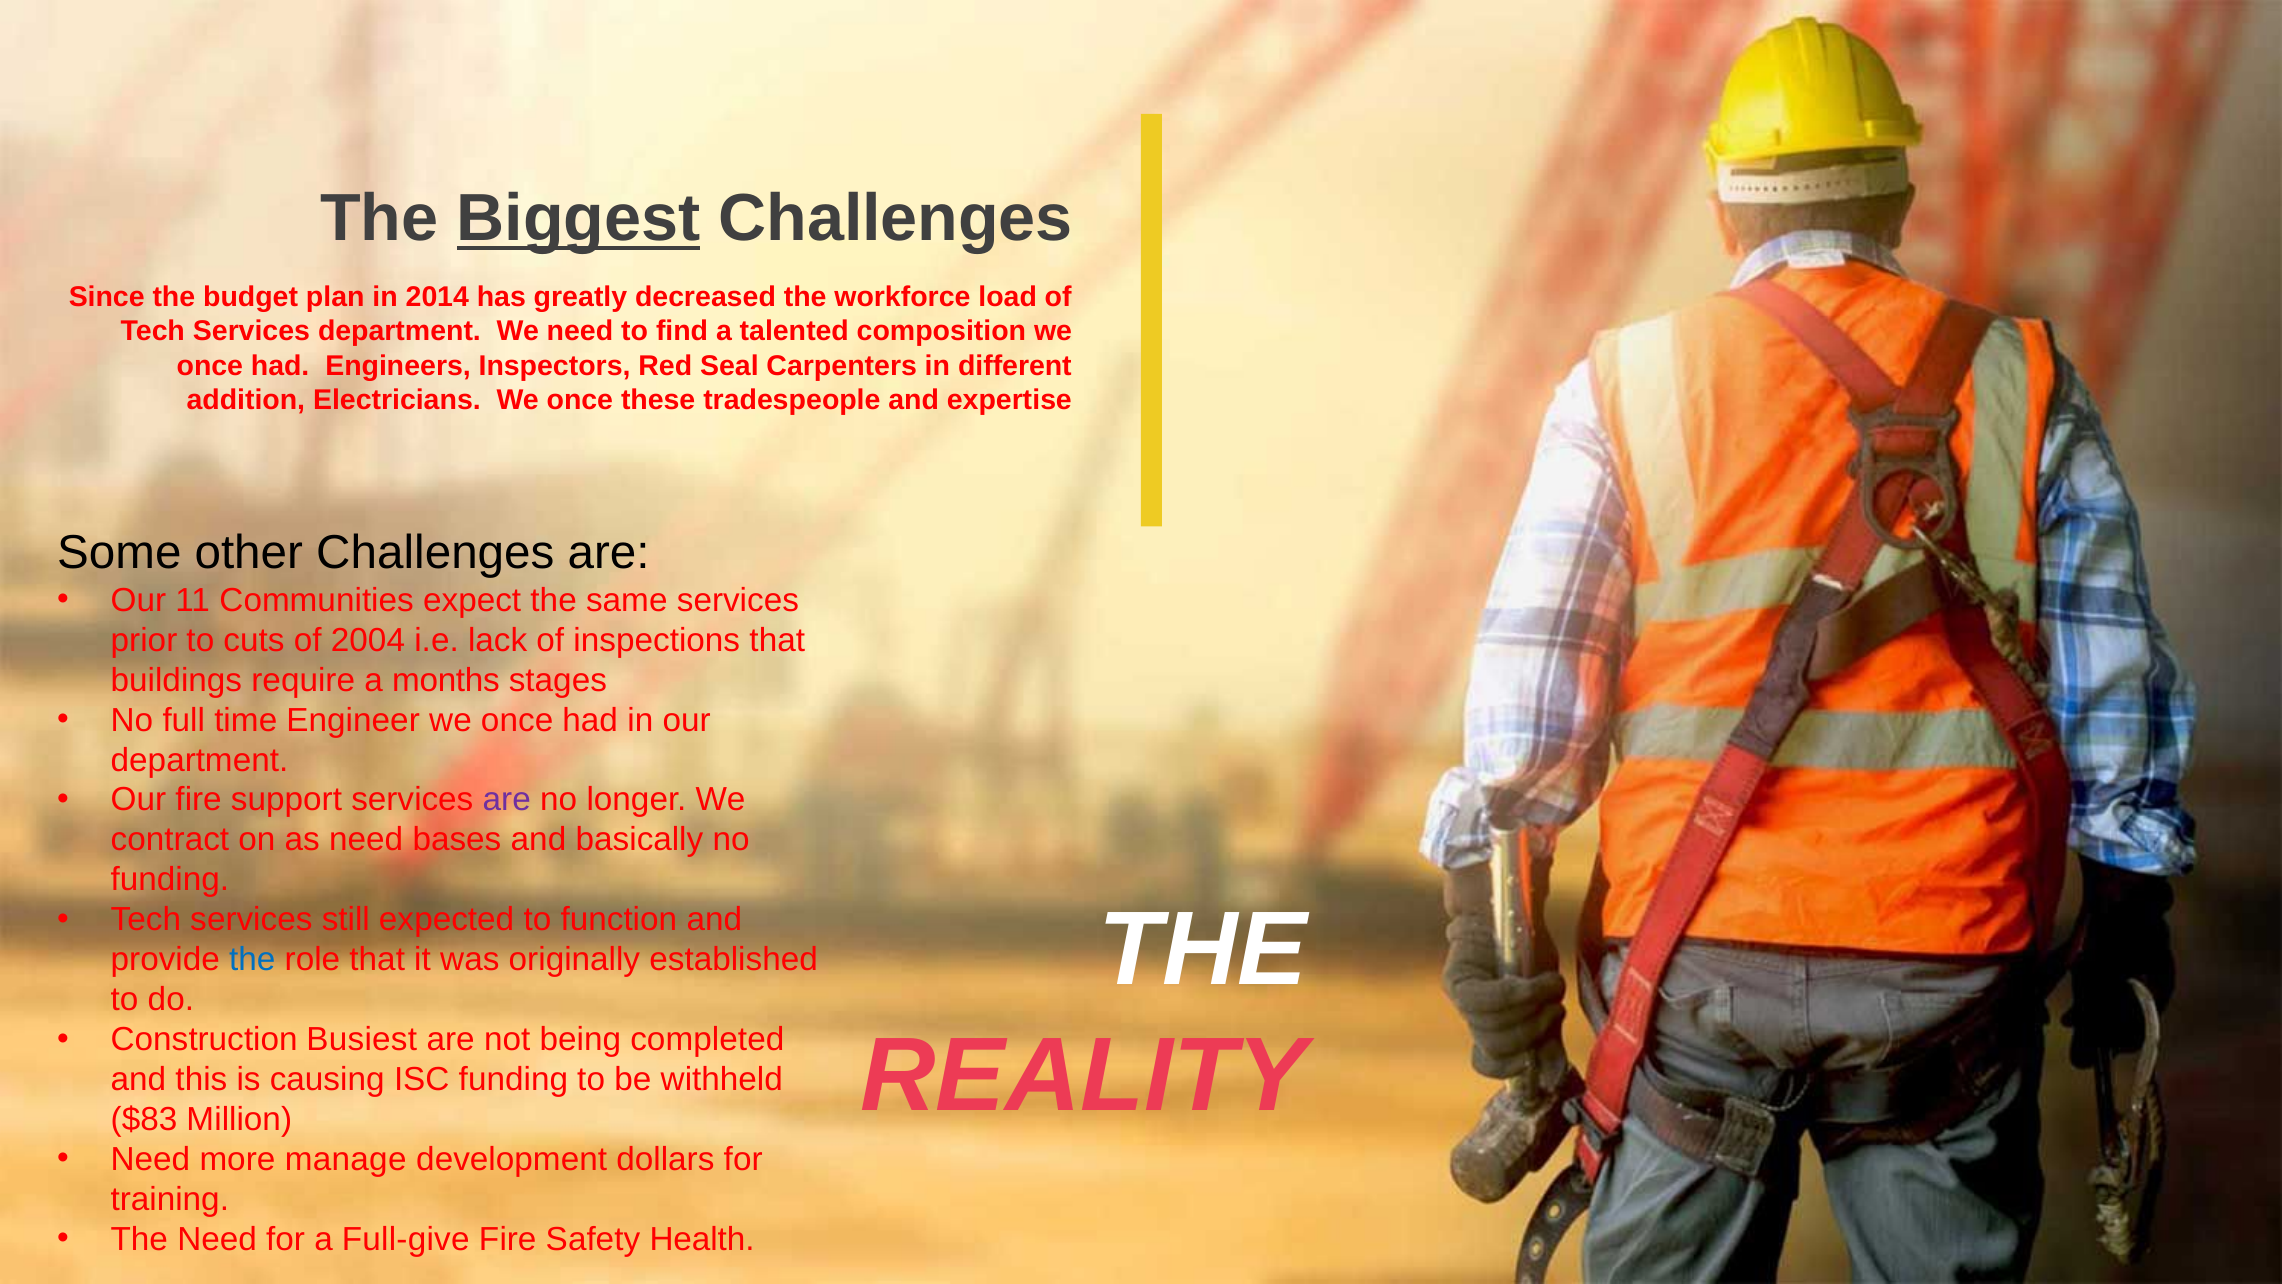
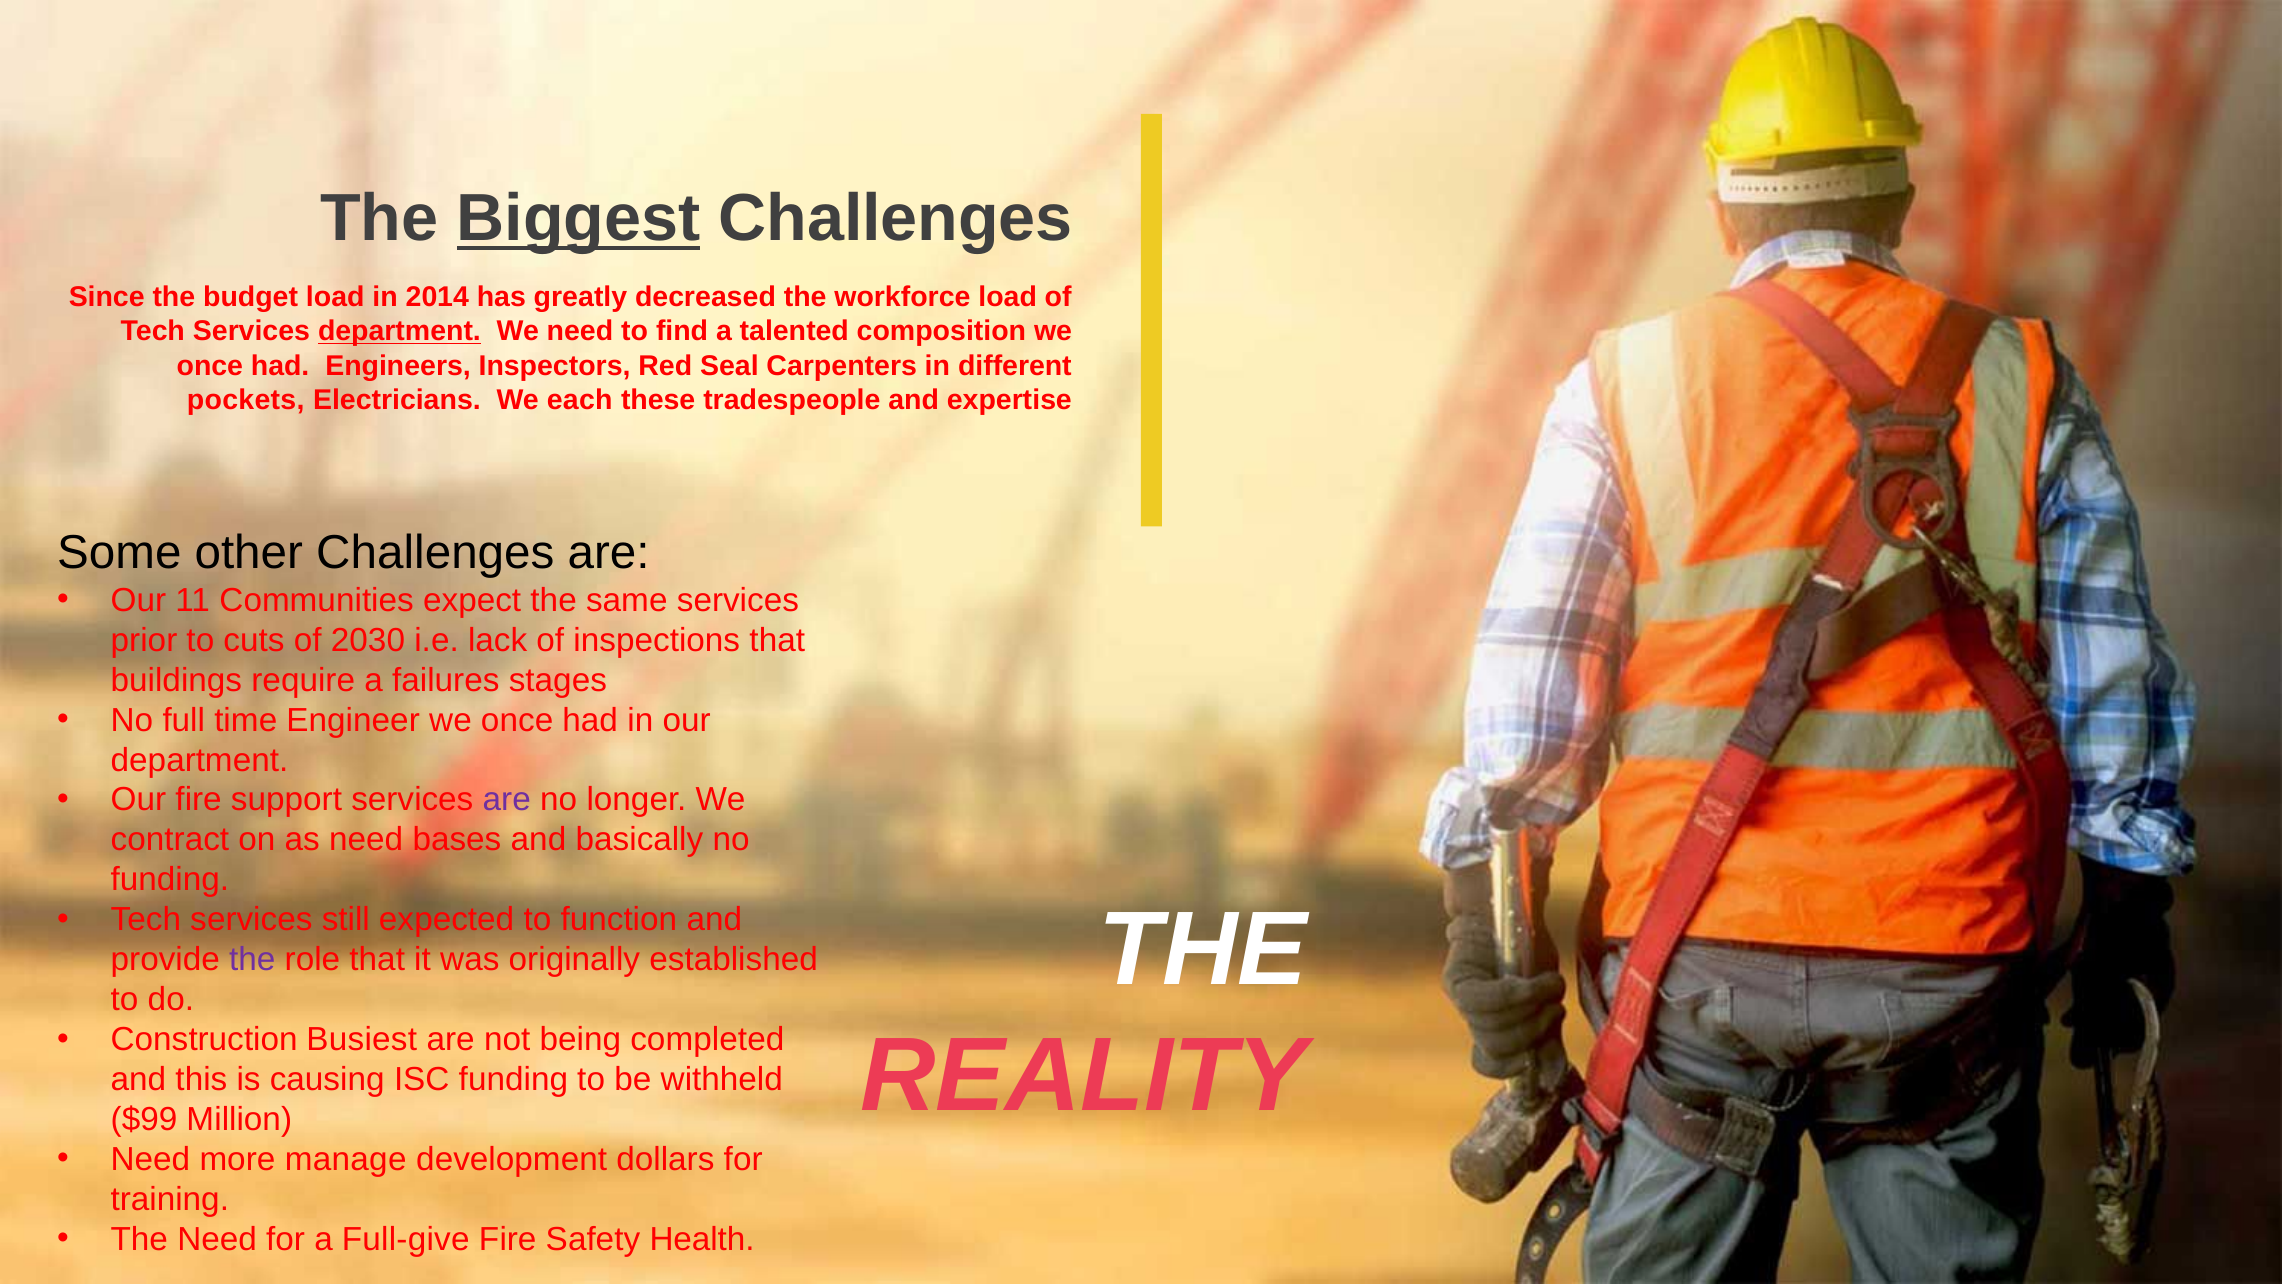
budget plan: plan -> load
department at (399, 331) underline: none -> present
addition: addition -> pockets
Electricians We once: once -> each
2004: 2004 -> 2030
months: months -> failures
the at (252, 960) colour: blue -> purple
$83: $83 -> $99
